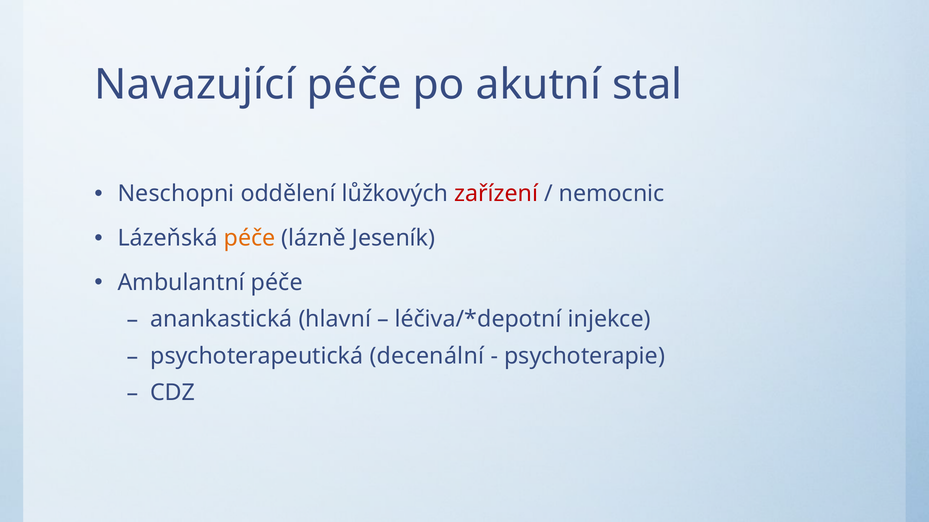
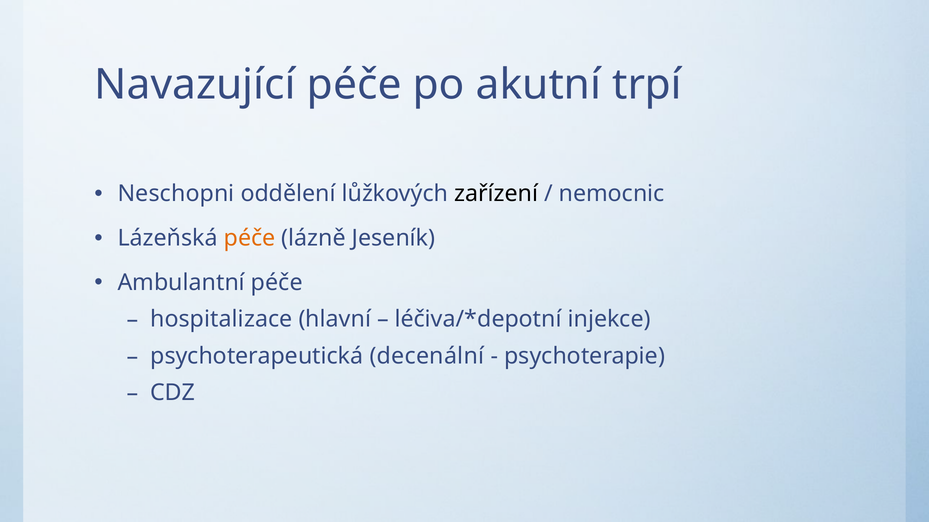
stal: stal -> trpí
zařízení colour: red -> black
anankastická: anankastická -> hospitalizace
